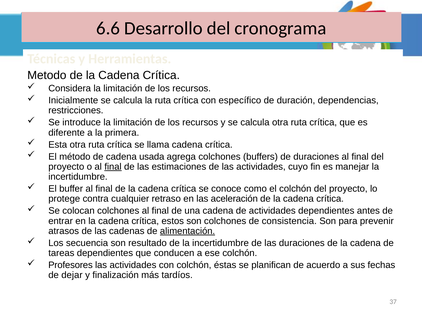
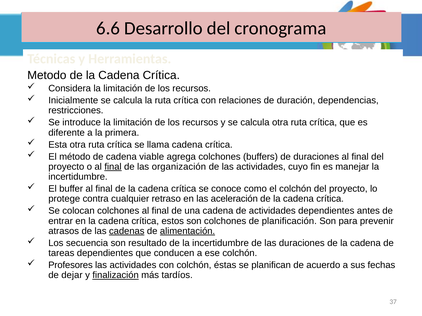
específico: específico -> relaciones
usada: usada -> viable
estimaciones: estimaciones -> organización
consistencia: consistencia -> planificación
cadenas underline: none -> present
finalización underline: none -> present
